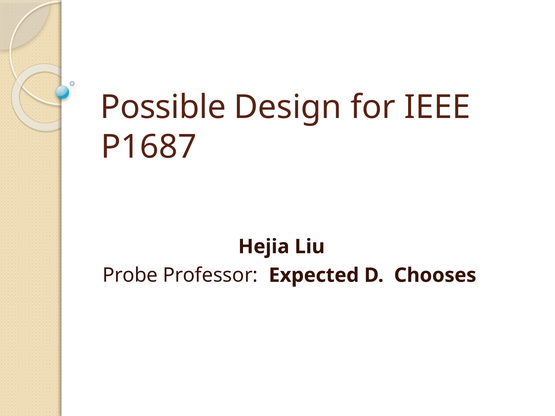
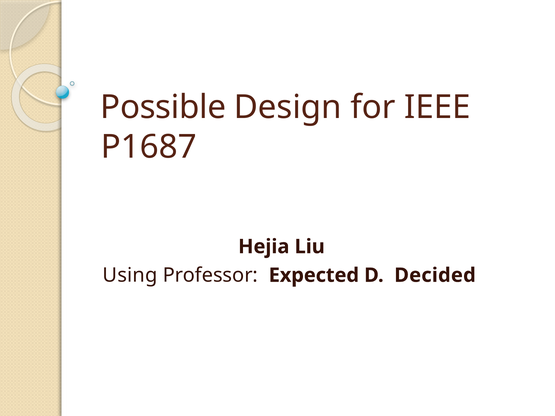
Probe: Probe -> Using
Chooses: Chooses -> Decided
